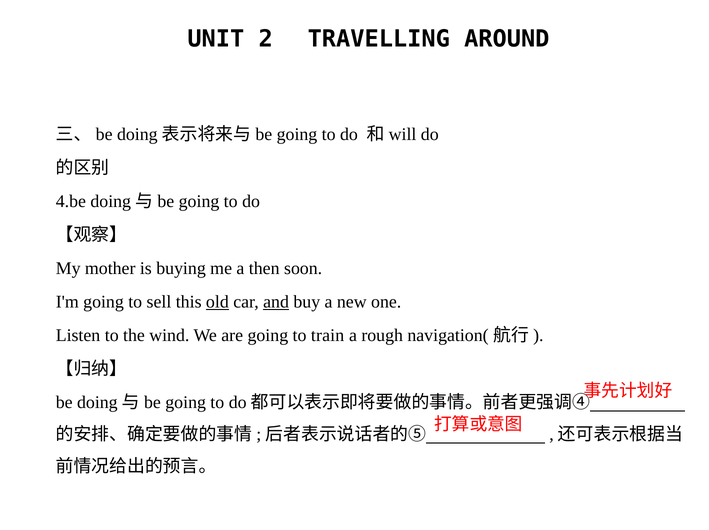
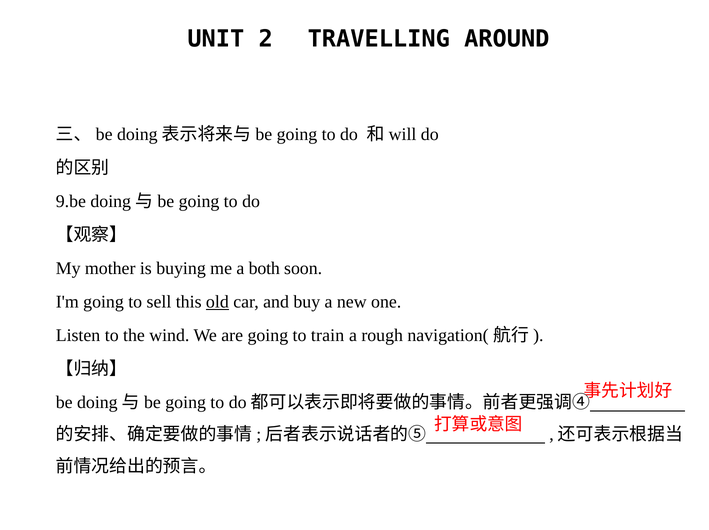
4.be: 4.be -> 9.be
then: then -> both
and underline: present -> none
